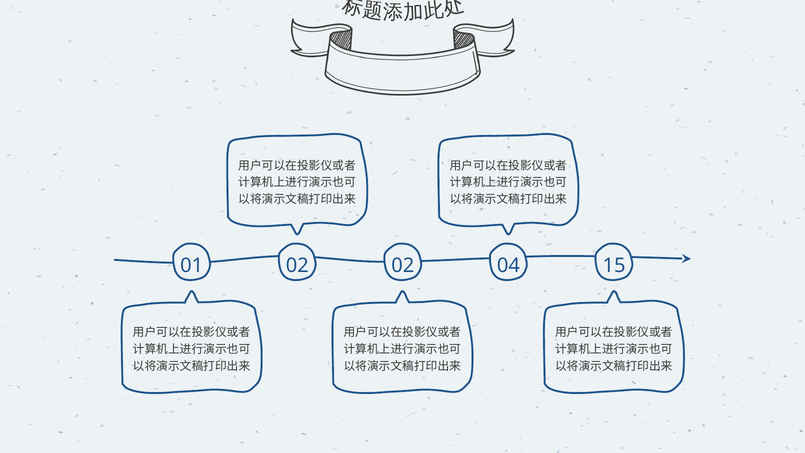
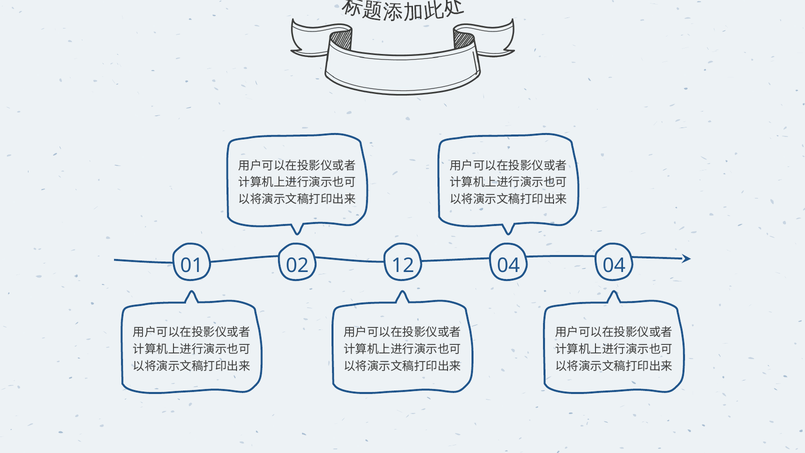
02 02: 02 -> 12
04 15: 15 -> 04
